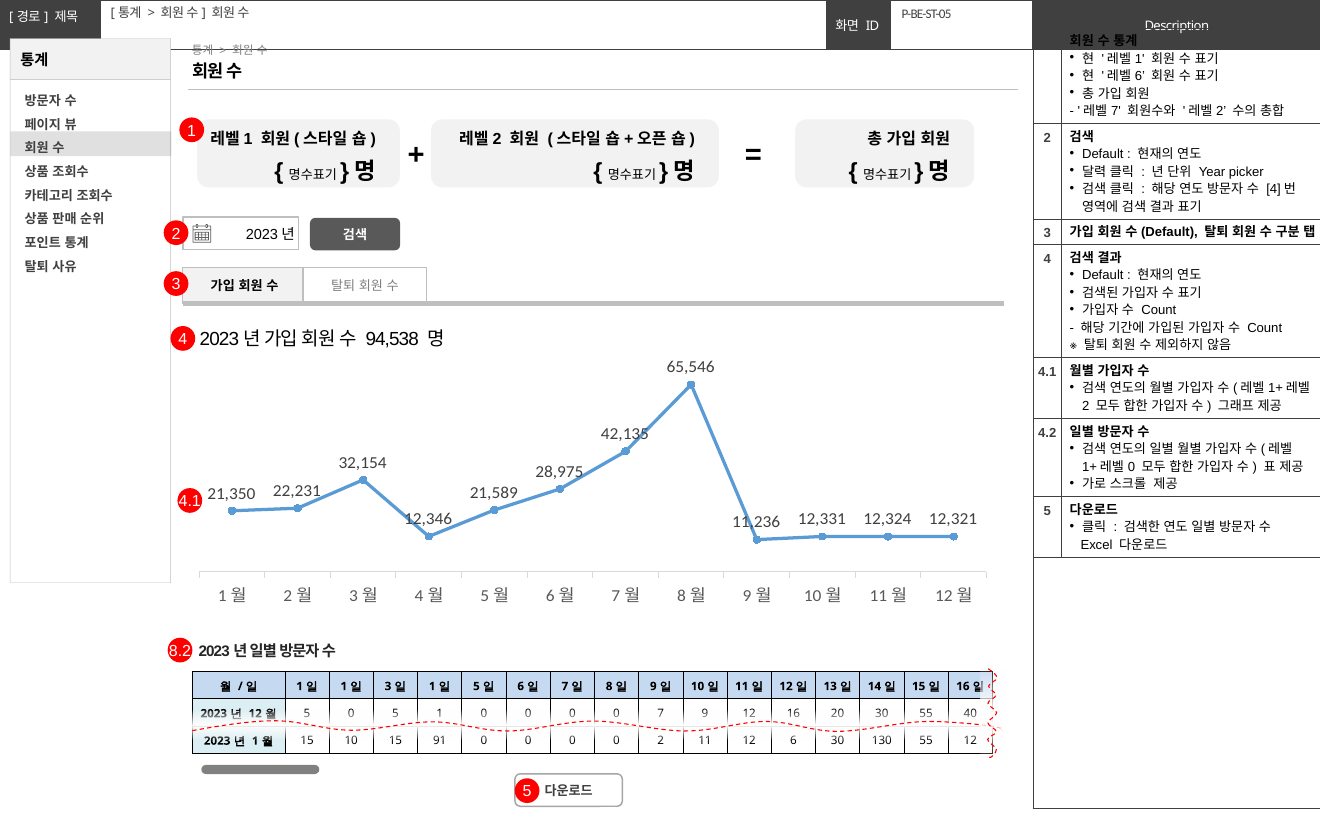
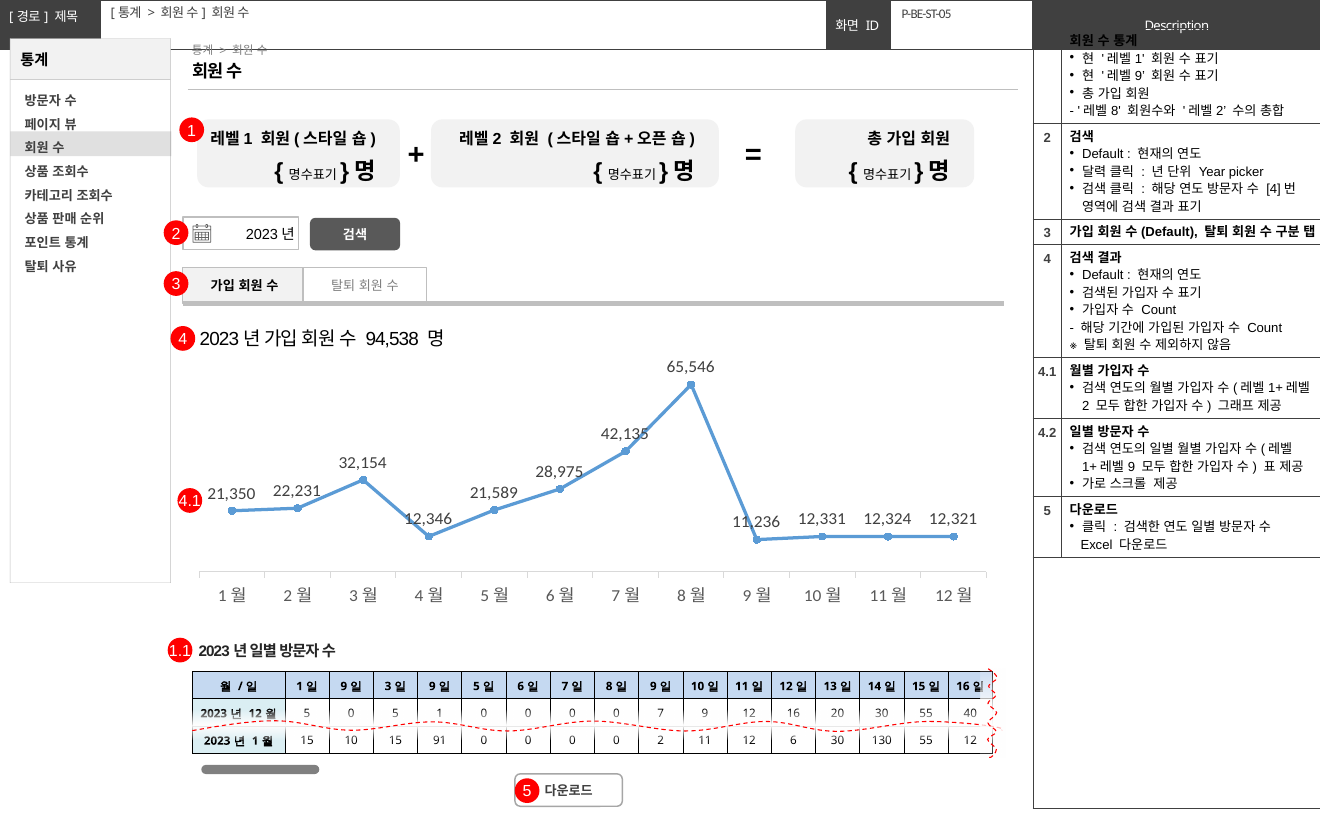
6 at (1140, 76): 6 -> 9
7 at (1116, 111): 7 -> 8
0 at (1131, 467): 0 -> 9
8.2: 8.2 -> 1.1
1 at (344, 686): 1 -> 9
1 at (432, 686): 1 -> 9
